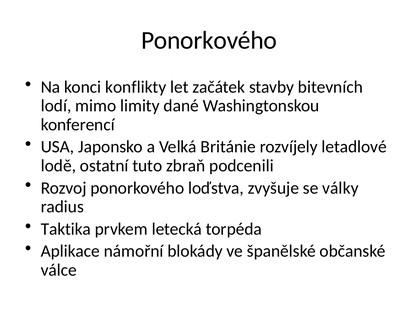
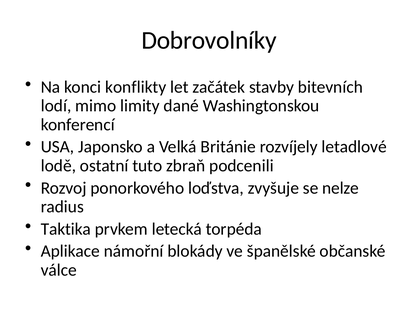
Ponorkového at (209, 40): Ponorkového -> Dobrovolníky
války: války -> nelze
